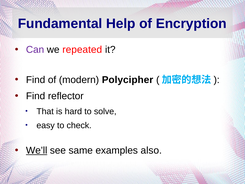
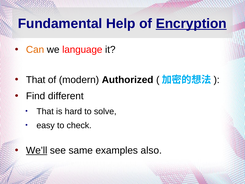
Encryption underline: none -> present
Can colour: purple -> orange
repeated: repeated -> language
Find at (36, 80): Find -> That
Polycipher: Polycipher -> Authorized
reflector: reflector -> different
